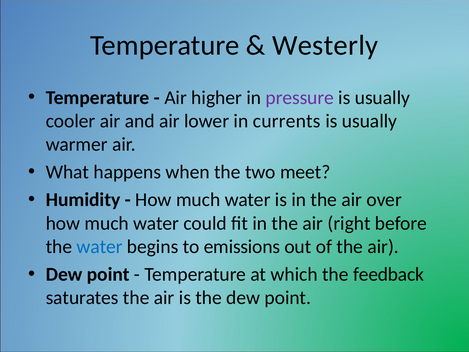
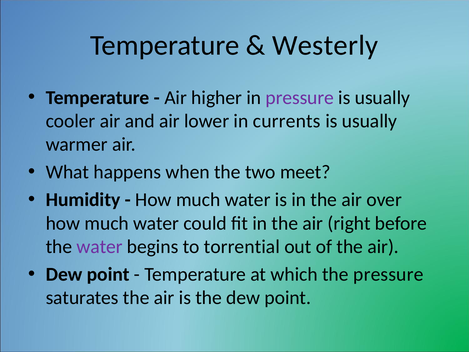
water at (100, 247) colour: blue -> purple
emissions: emissions -> torrential
the feedback: feedback -> pressure
